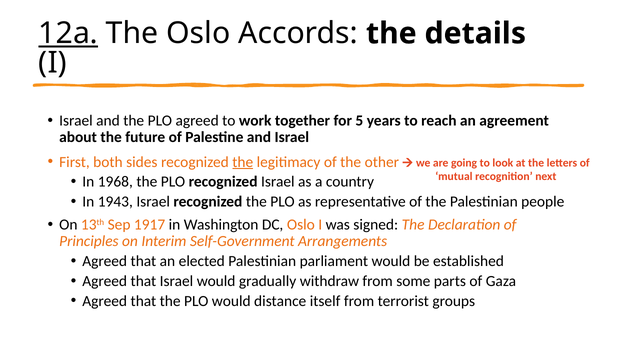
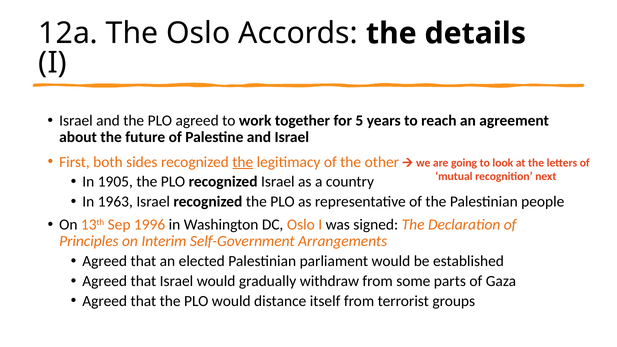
12a underline: present -> none
1968: 1968 -> 1905
1943: 1943 -> 1963
1917: 1917 -> 1996
